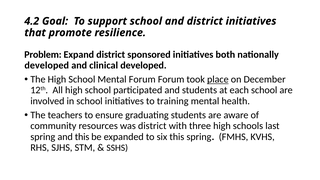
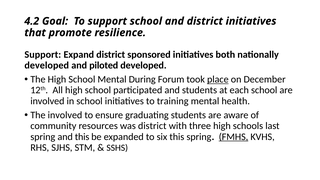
Problem at (43, 54): Problem -> Support
clinical: clinical -> piloted
Mental Forum: Forum -> During
The teachers: teachers -> involved
FMHS underline: none -> present
